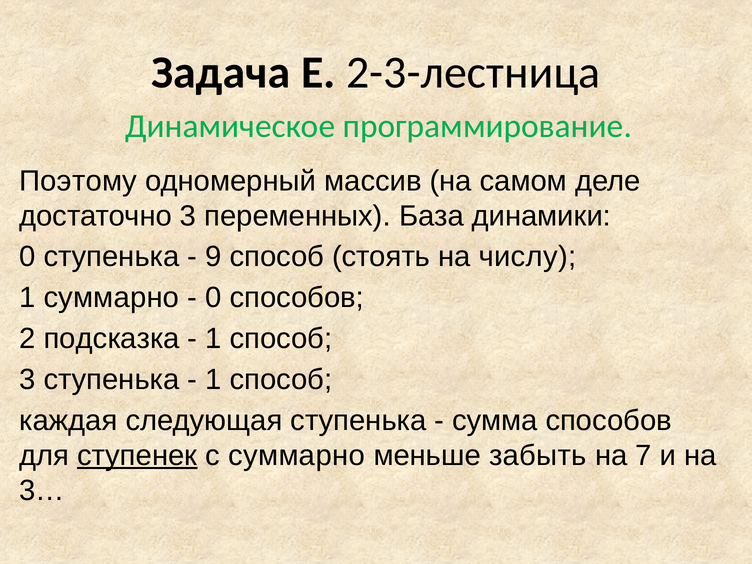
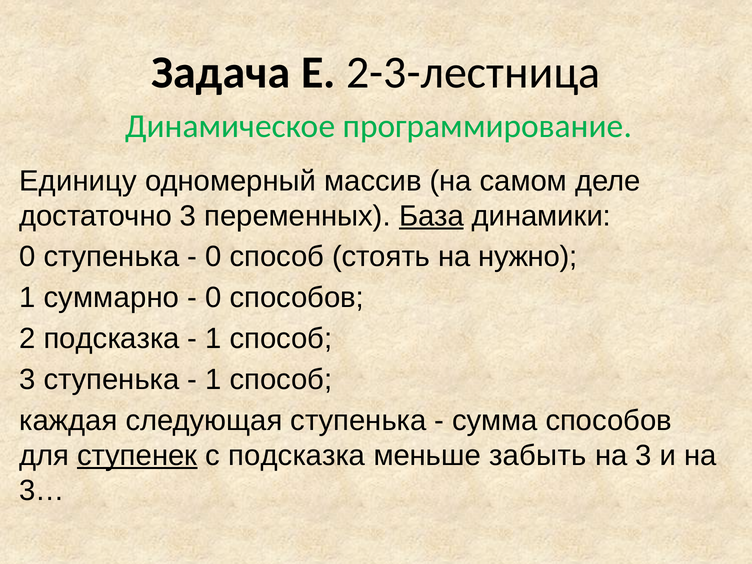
Поэтому: Поэтому -> Единицу
База underline: none -> present
9 at (213, 257): 9 -> 0
числу: числу -> нужно
с суммарно: суммарно -> подсказка
на 7: 7 -> 3
